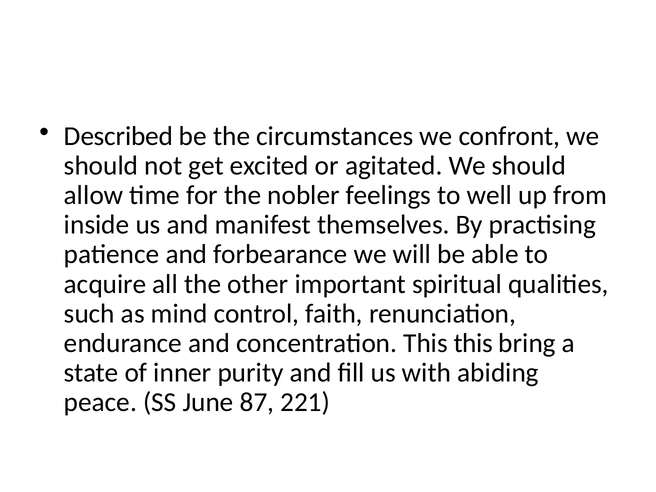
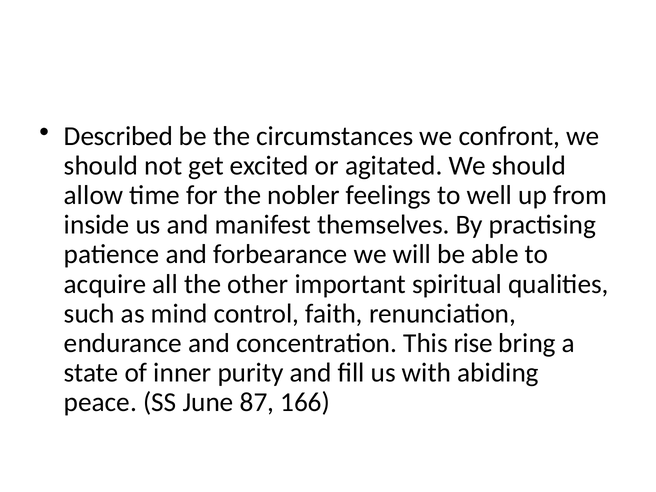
This this: this -> rise
221: 221 -> 166
